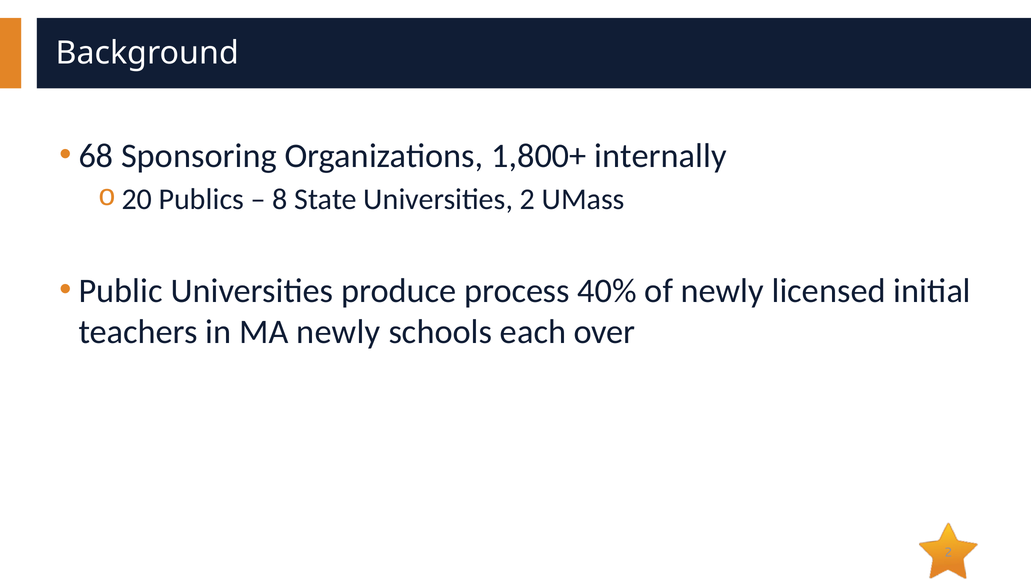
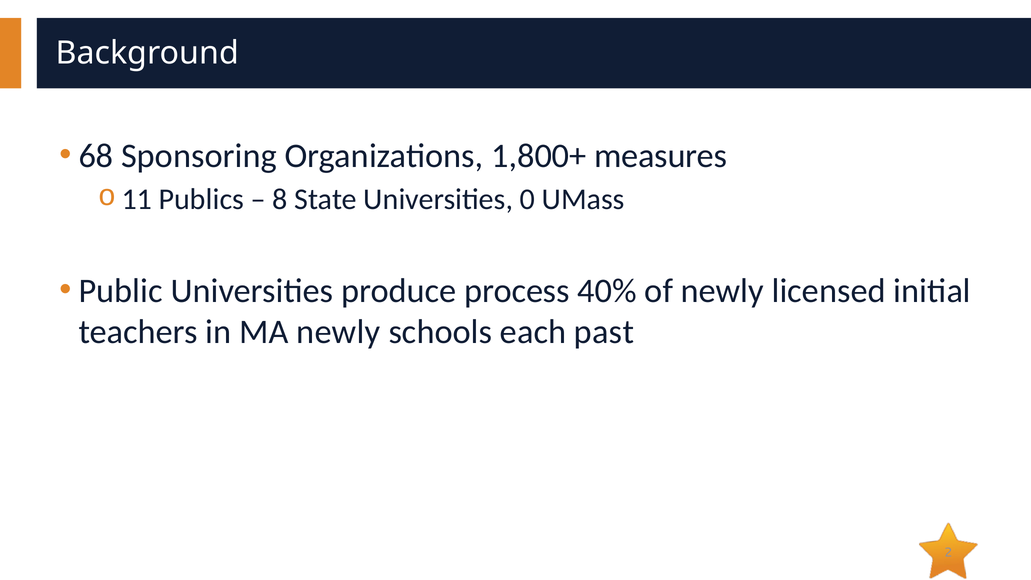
internally: internally -> measures
20: 20 -> 11
Universities 2: 2 -> 0
over: over -> past
